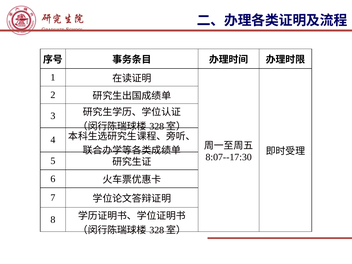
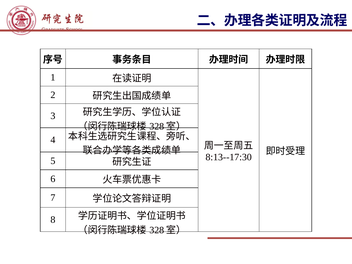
8:07--17:30: 8:07--17:30 -> 8:13--17:30
